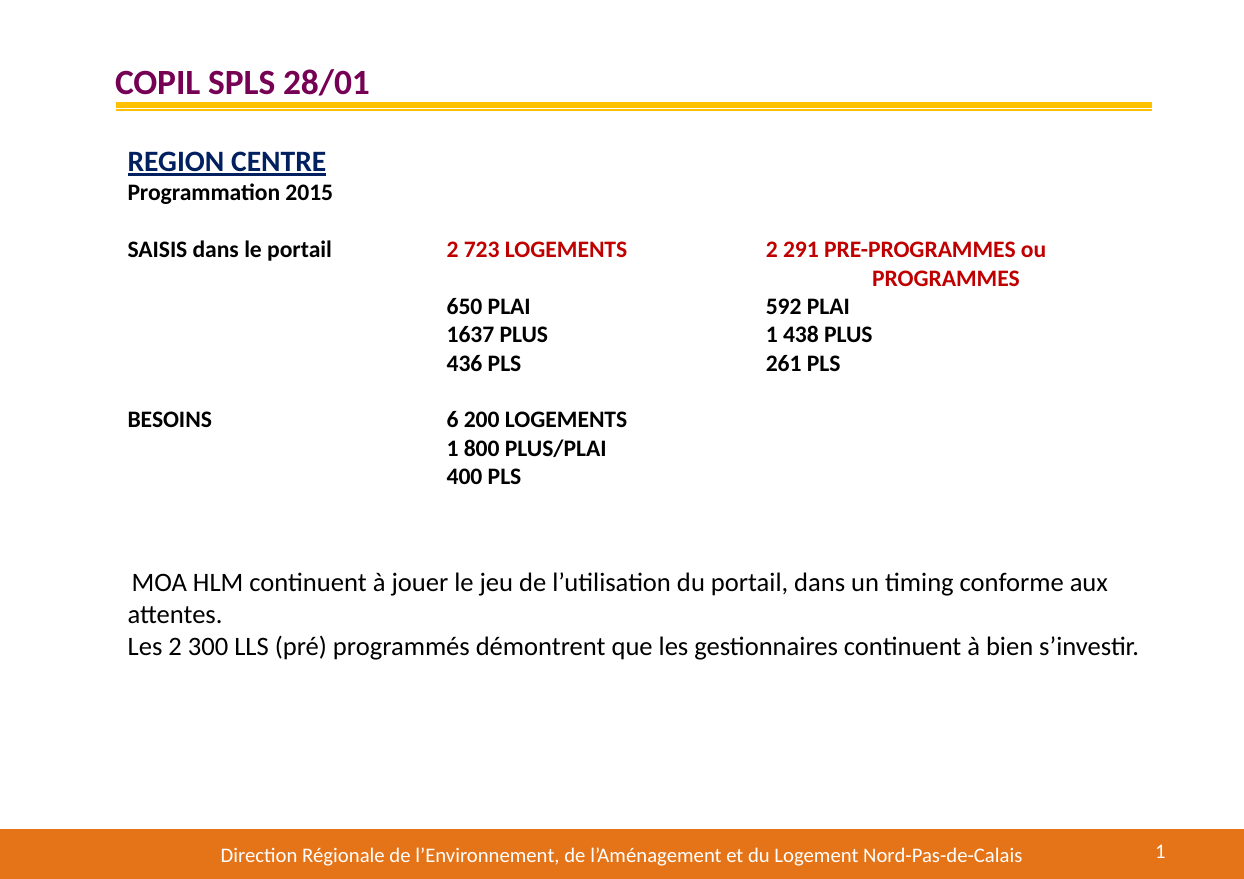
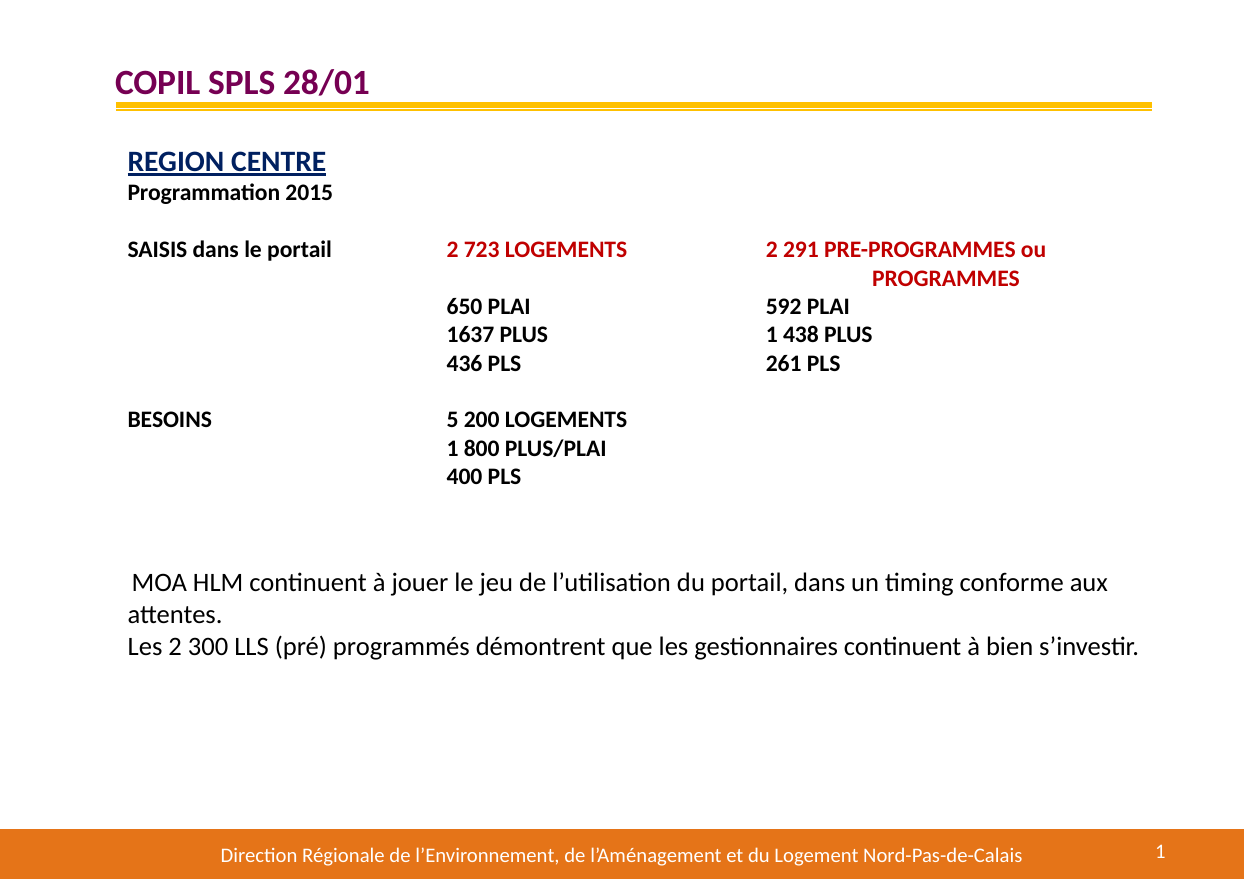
6: 6 -> 5
